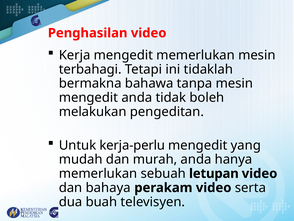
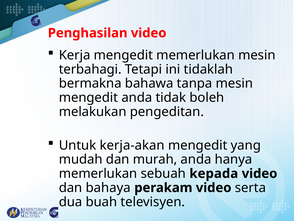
kerja-perlu: kerja-perlu -> kerja-akan
letupan: letupan -> kepada
